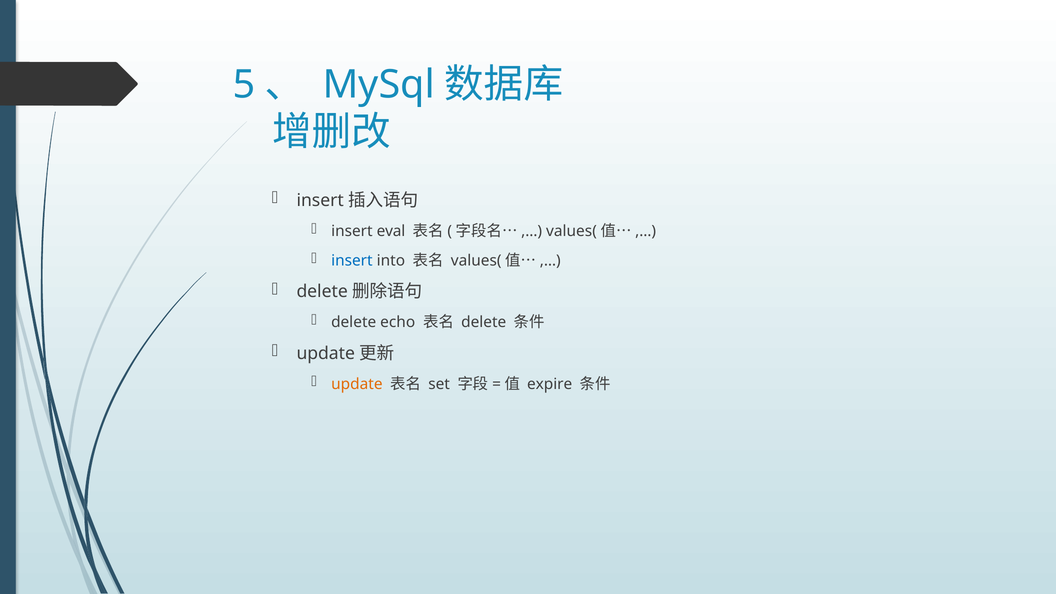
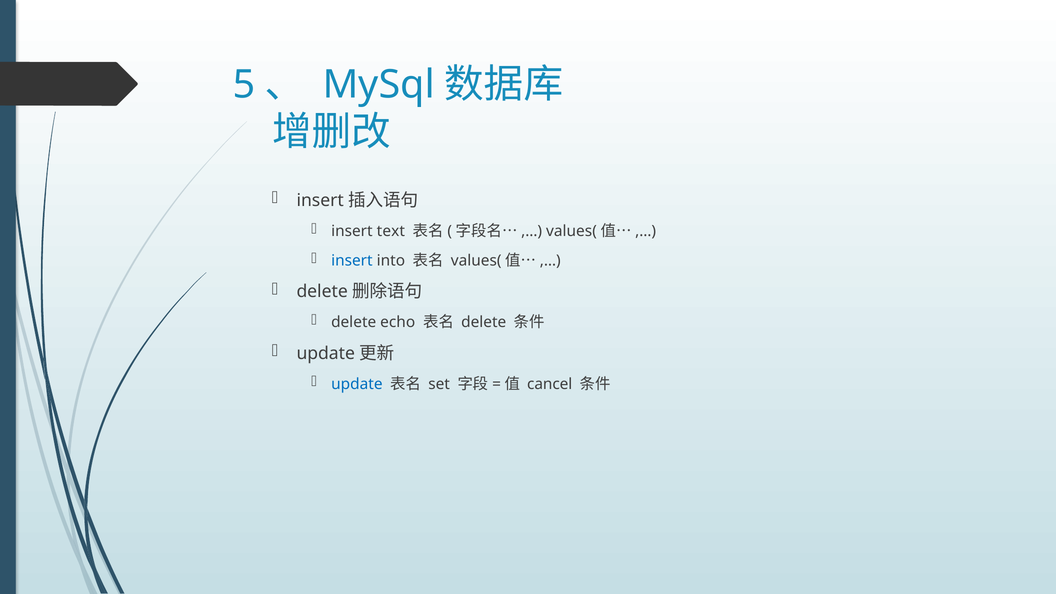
eval: eval -> text
update colour: orange -> blue
expire: expire -> cancel
